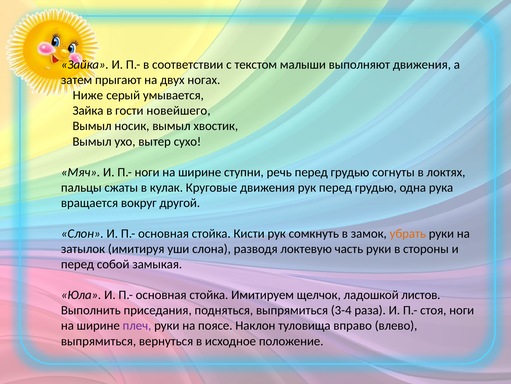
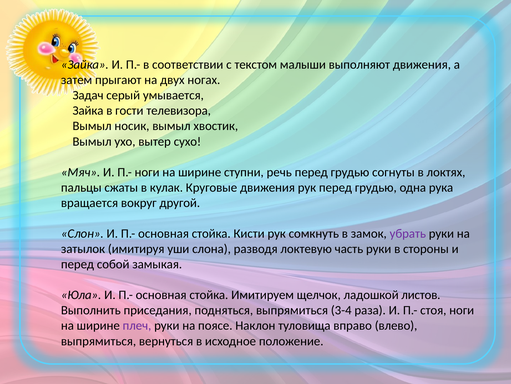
Ниже: Ниже -> Задач
новейшего: новейшего -> телевизора
убрать colour: orange -> purple
